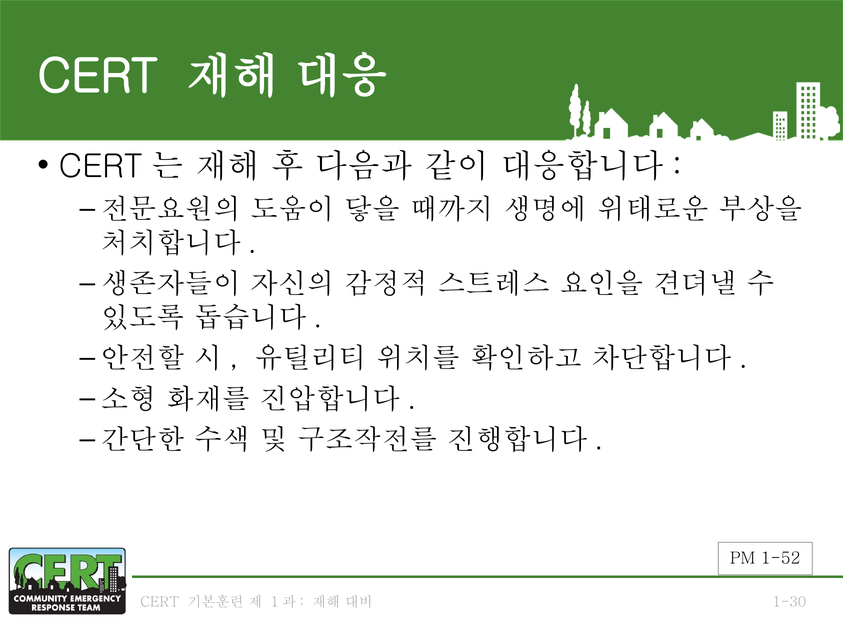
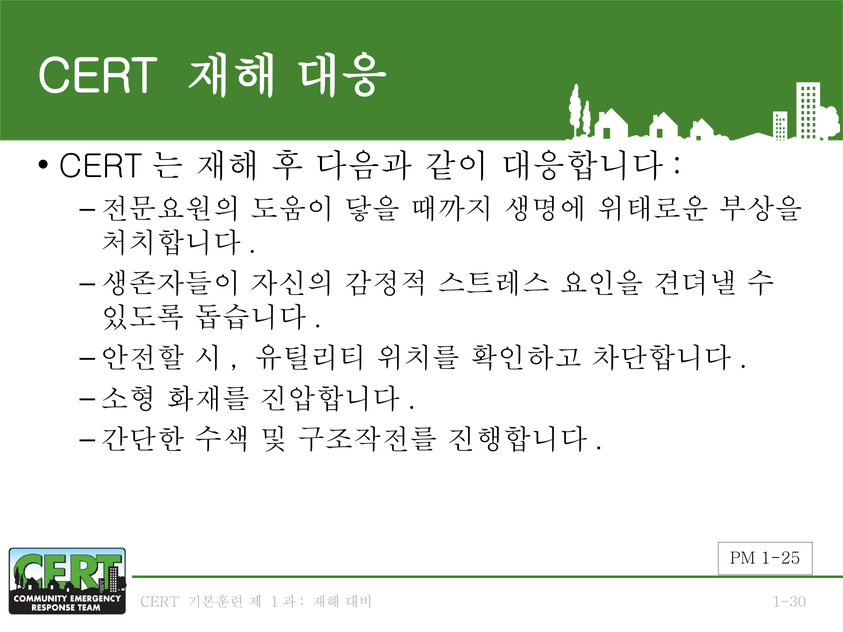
1-52: 1-52 -> 1-25
